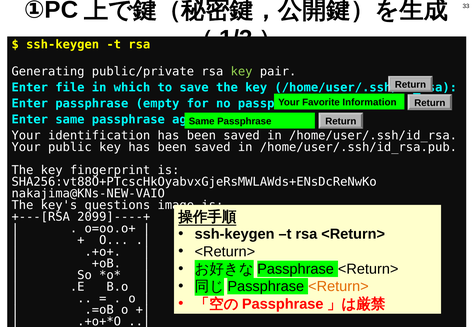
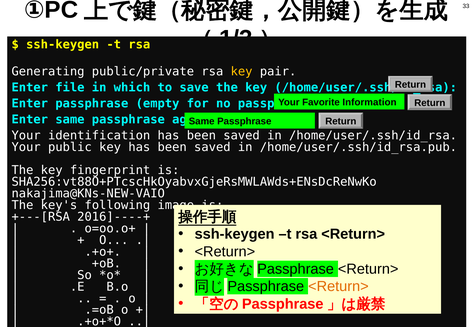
key at (242, 71) colour: light green -> yellow
questions: questions -> following
2099]----+: 2099]----+ -> 2016]----+
